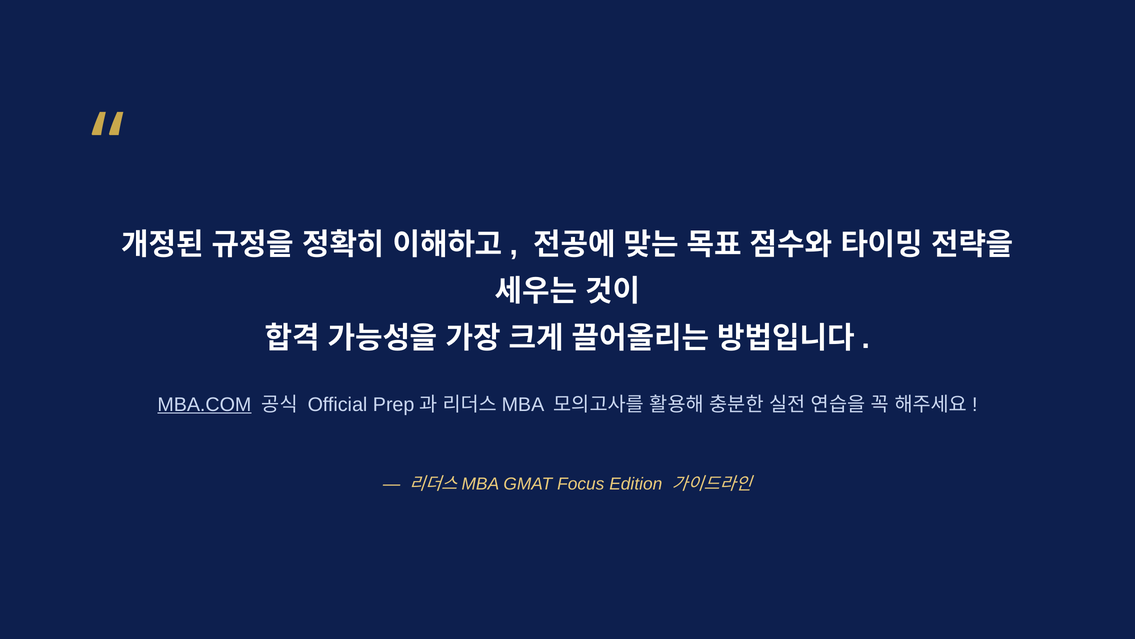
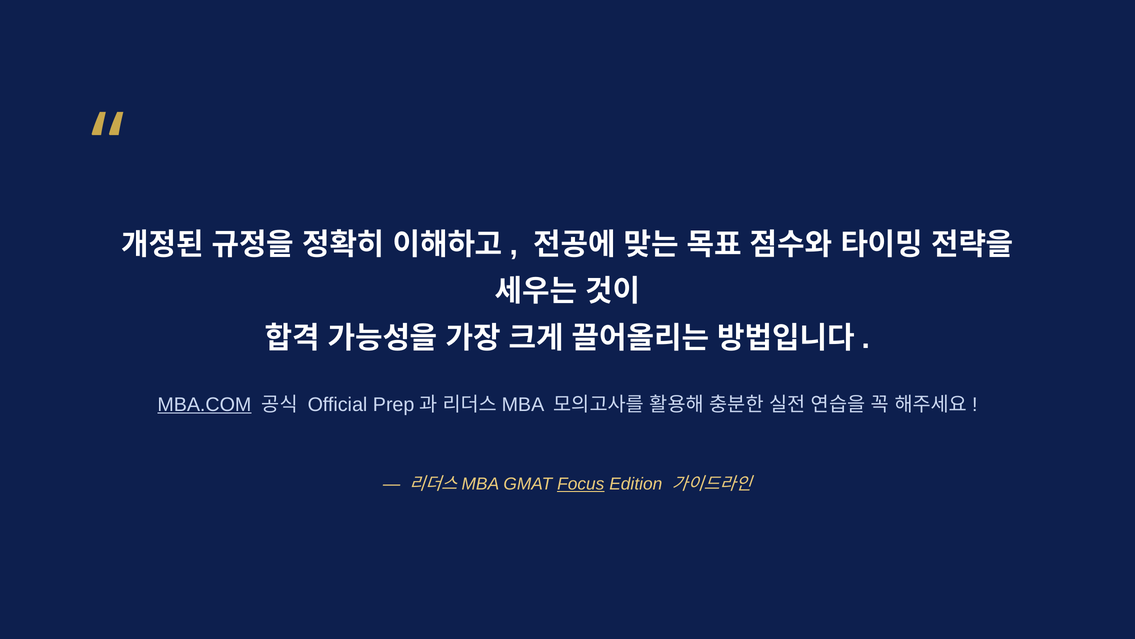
Focus underline: none -> present
